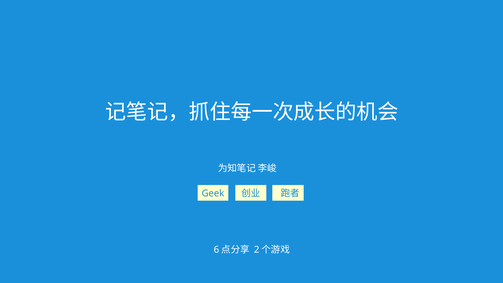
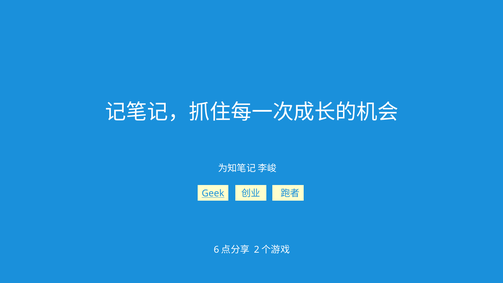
Geek underline: none -> present
